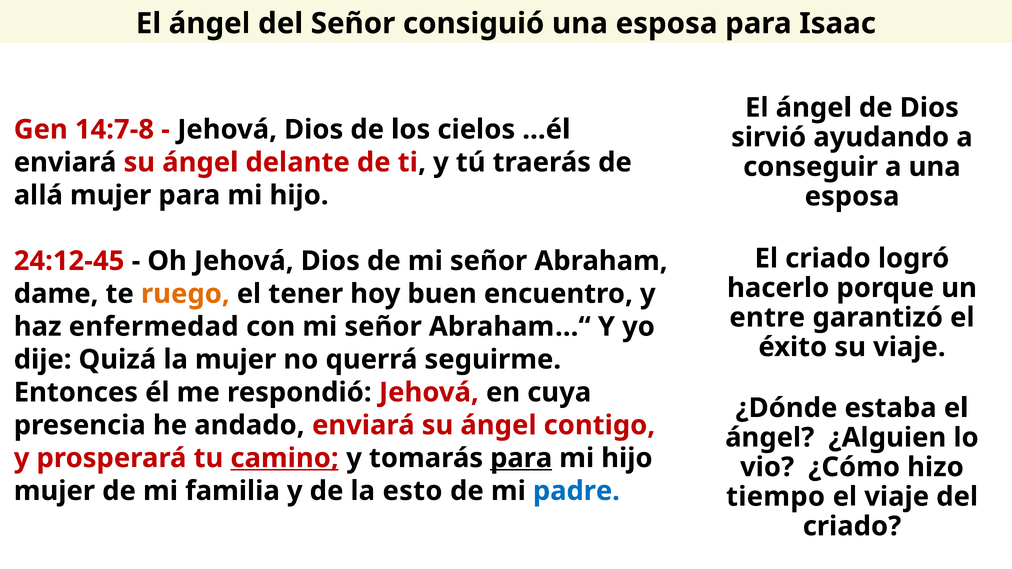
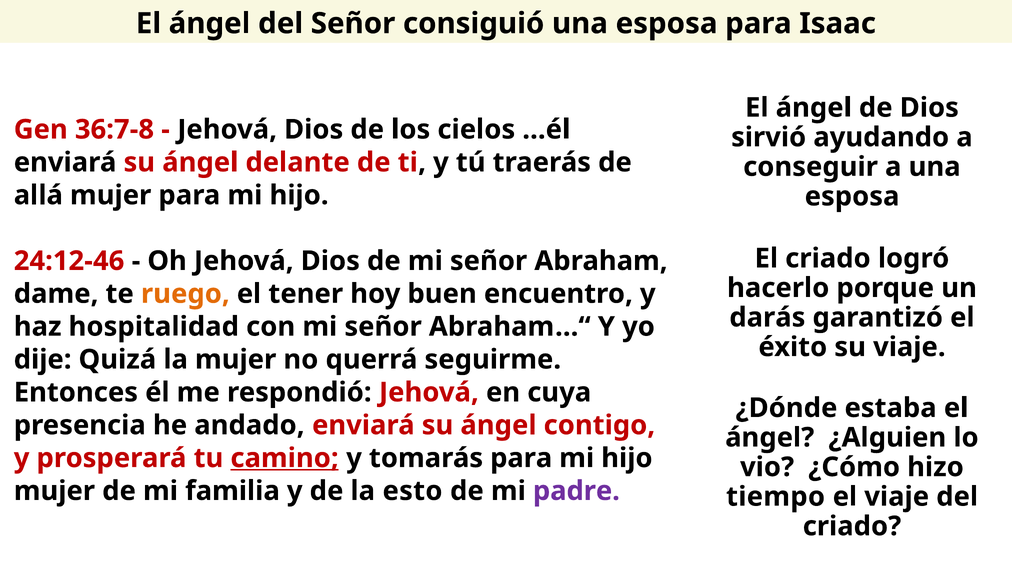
14:7-8: 14:7-8 -> 36:7-8
24:12-45: 24:12-45 -> 24:12-46
entre: entre -> darás
enfermedad: enfermedad -> hospitalidad
para at (521, 458) underline: present -> none
padre colour: blue -> purple
